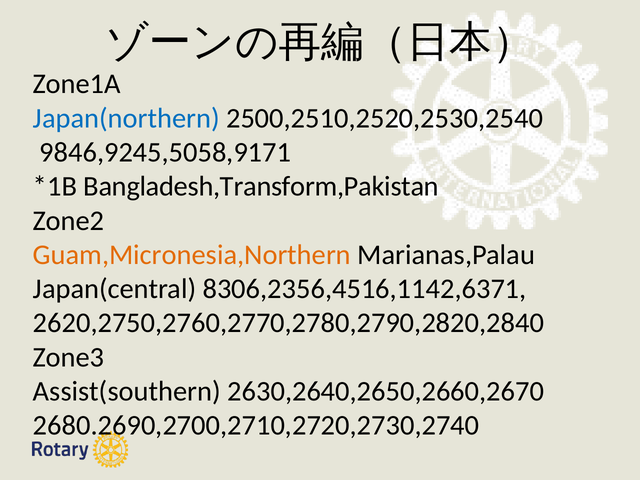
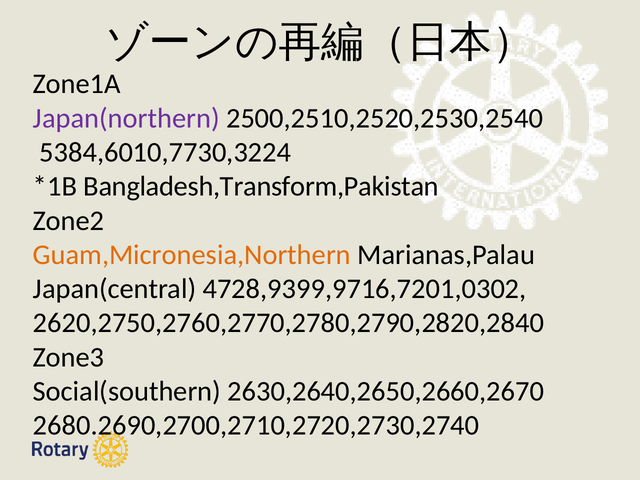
Japan(northern colour: blue -> purple
9846,9245,5058,9171: 9846,9245,5058,9171 -> 5384,6010,7730,3224
8306,2356,4516,1142,6371: 8306,2356,4516,1142,6371 -> 4728,9399,9716,7201,0302
Assist(southern: Assist(southern -> Social(southern
